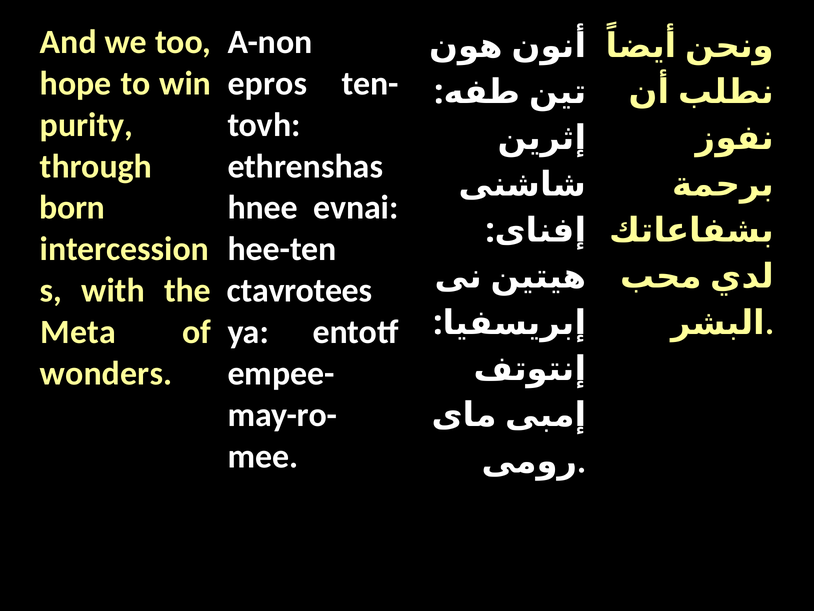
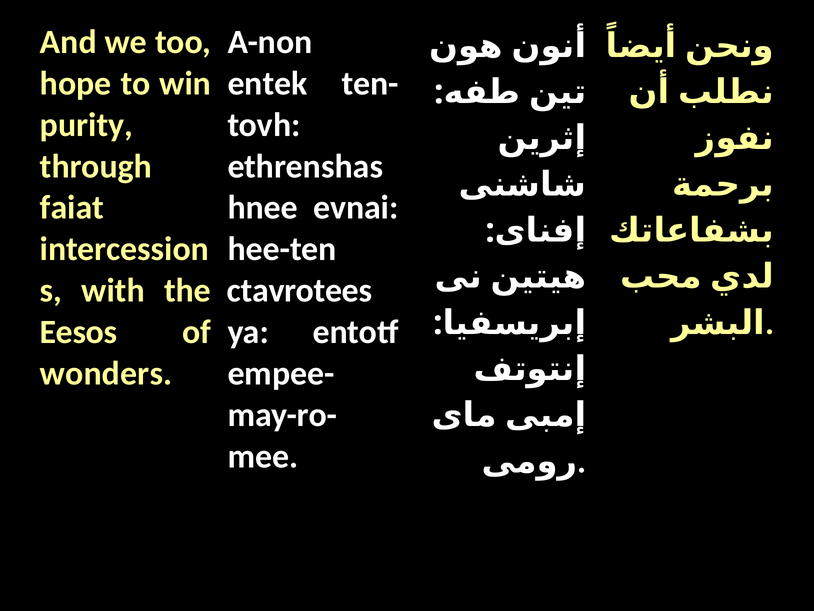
epros: epros -> entek
born: born -> faiat
Meta: Meta -> Eesos
